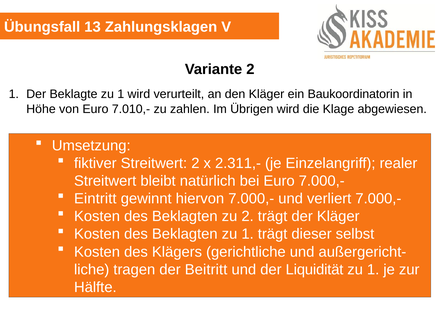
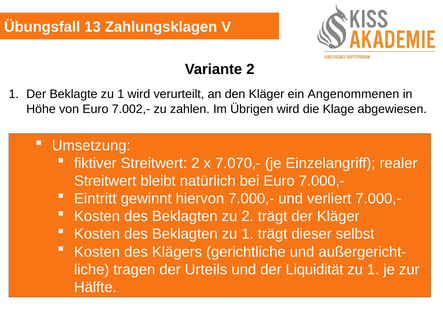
Baukoordinatorin: Baukoordinatorin -> Angenommenen
7.010,-: 7.010,- -> 7.002,-
2.311,-: 2.311,- -> 7.070,-
Beitritt: Beitritt -> Urteils
